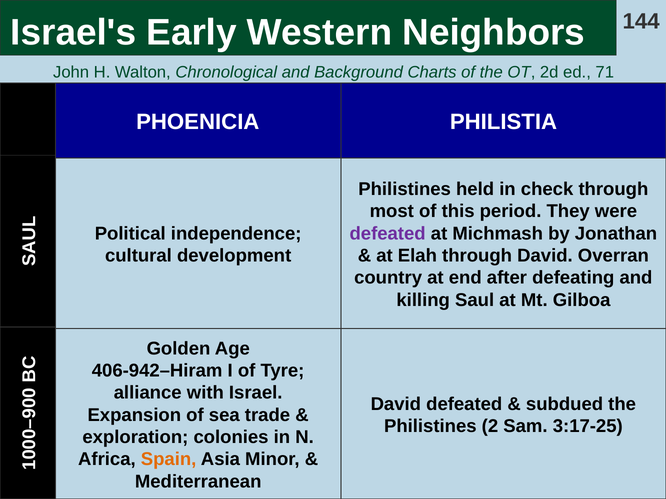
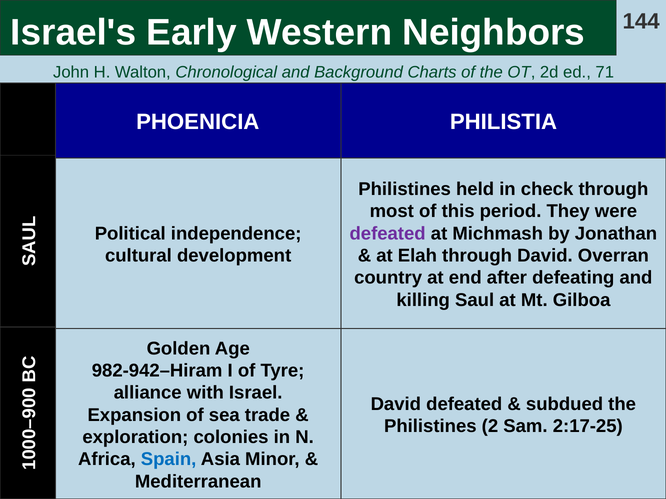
406-942–Hiram: 406-942–Hiram -> 982-942–Hiram
3:17-25: 3:17-25 -> 2:17-25
Spain colour: orange -> blue
